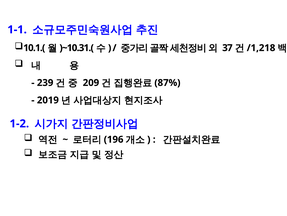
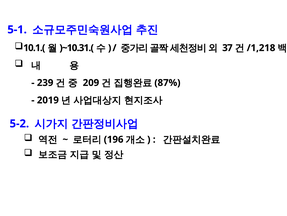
1-1: 1-1 -> 5-1
1-2: 1-2 -> 5-2
